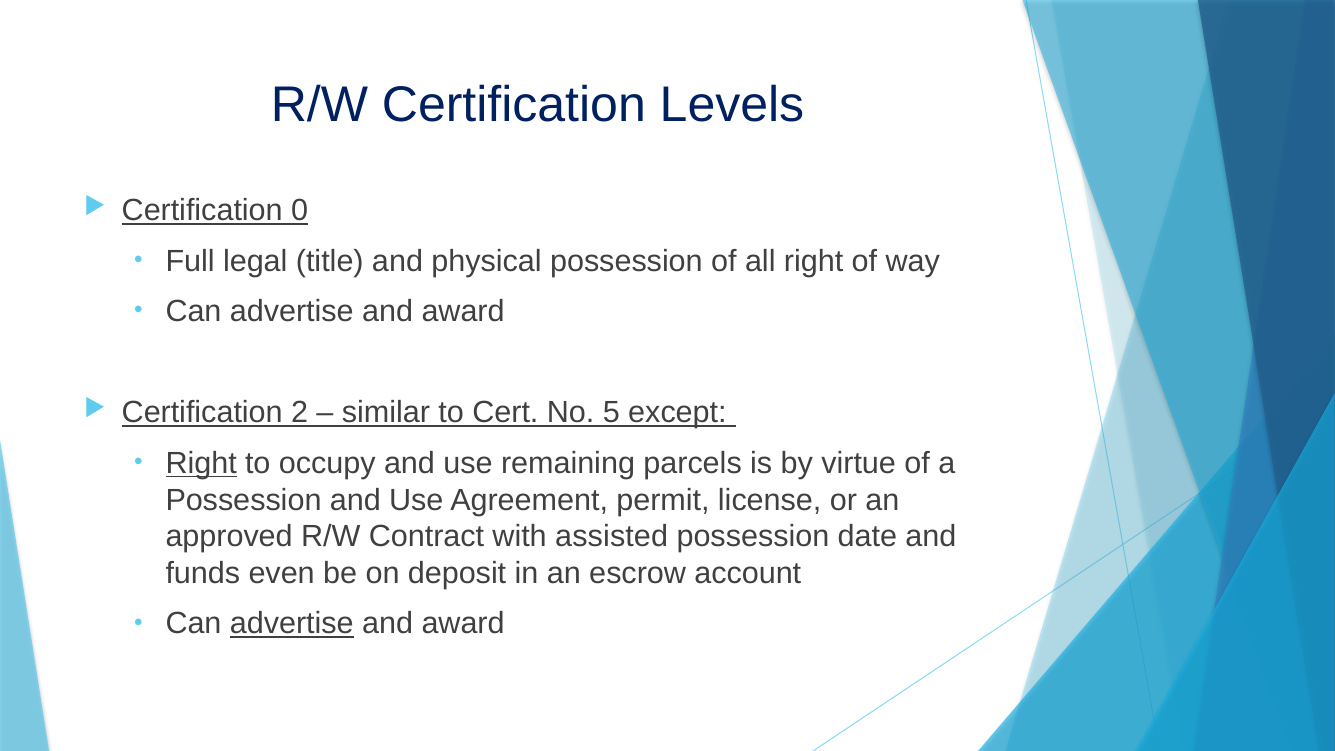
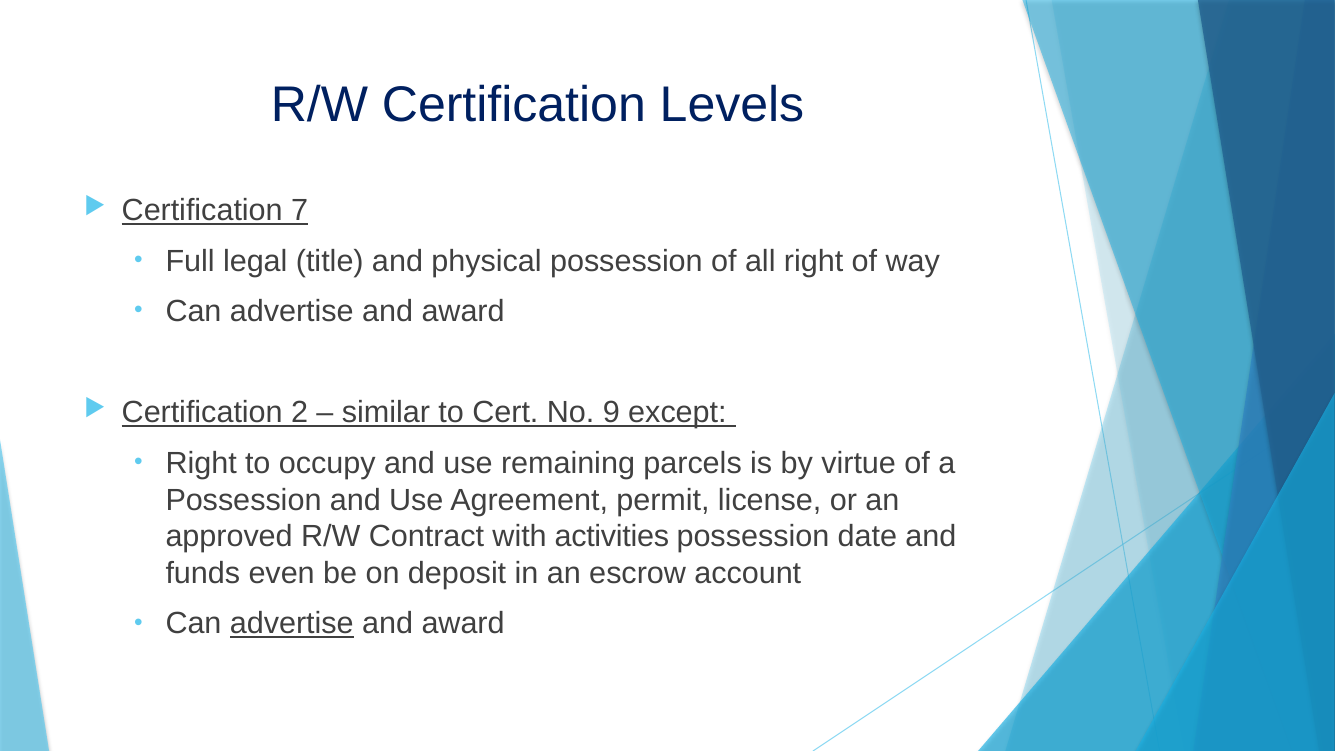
0: 0 -> 7
5: 5 -> 9
Right at (201, 463) underline: present -> none
assisted: assisted -> activities
